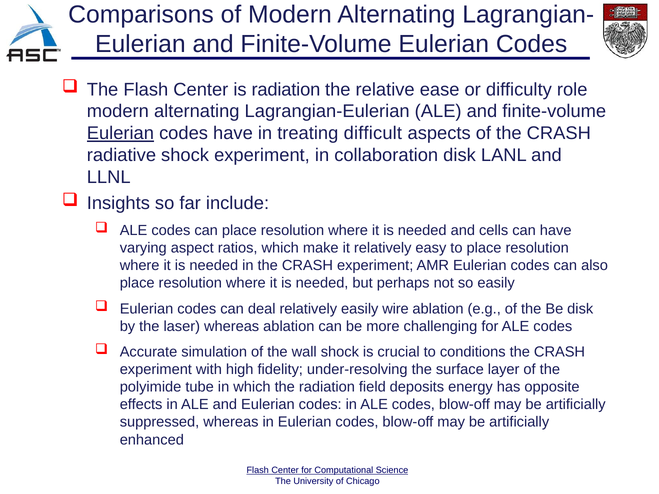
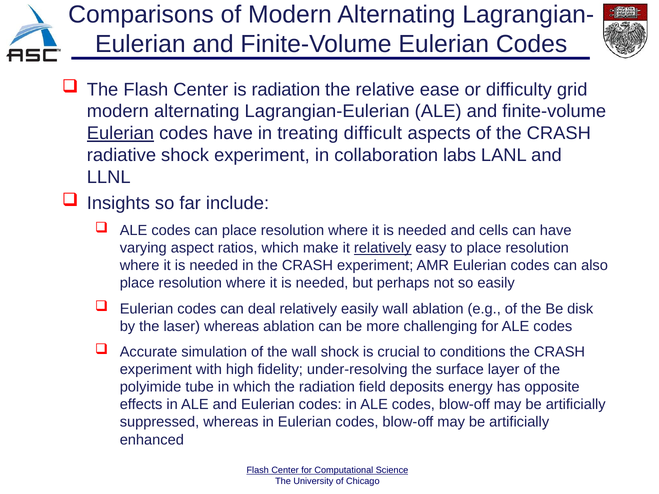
role: role -> grid
collaboration disk: disk -> labs
relatively at (383, 248) underline: none -> present
easily wire: wire -> wall
